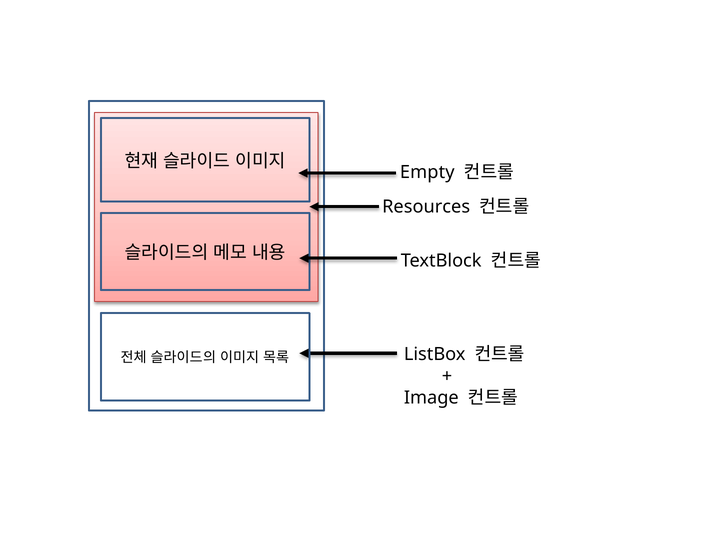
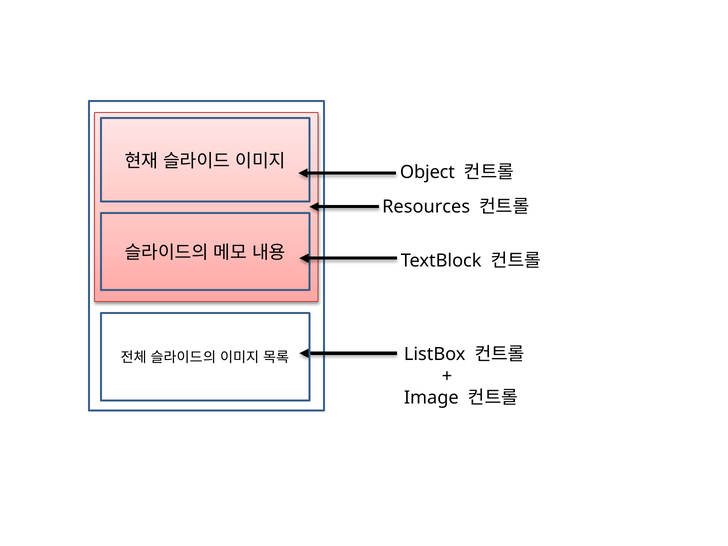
Empty: Empty -> Object
